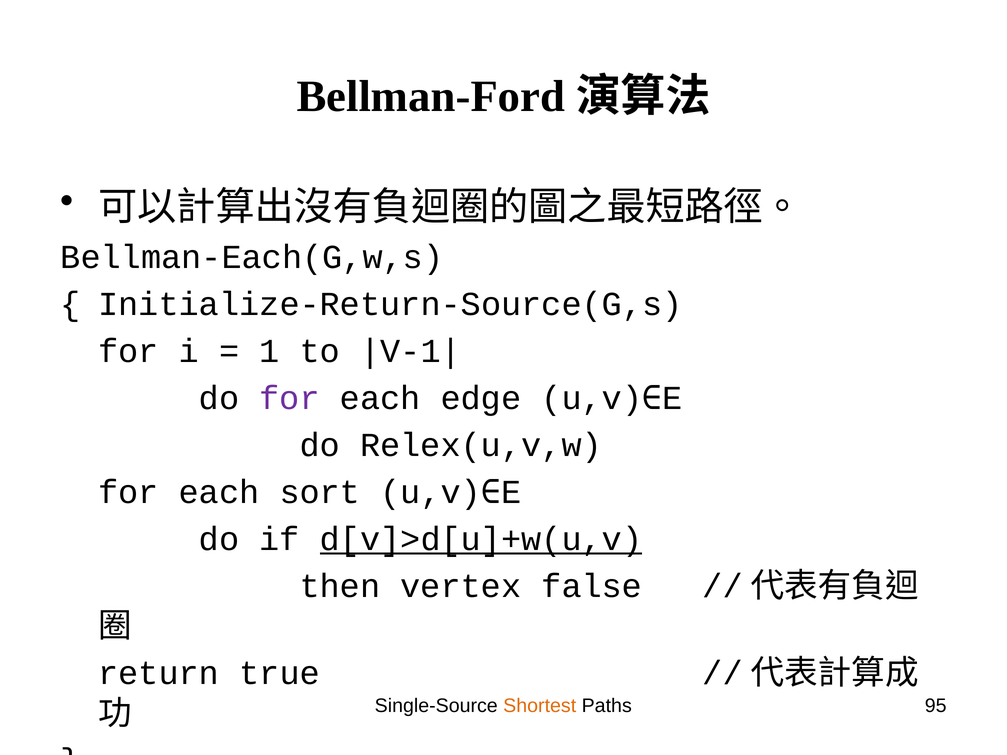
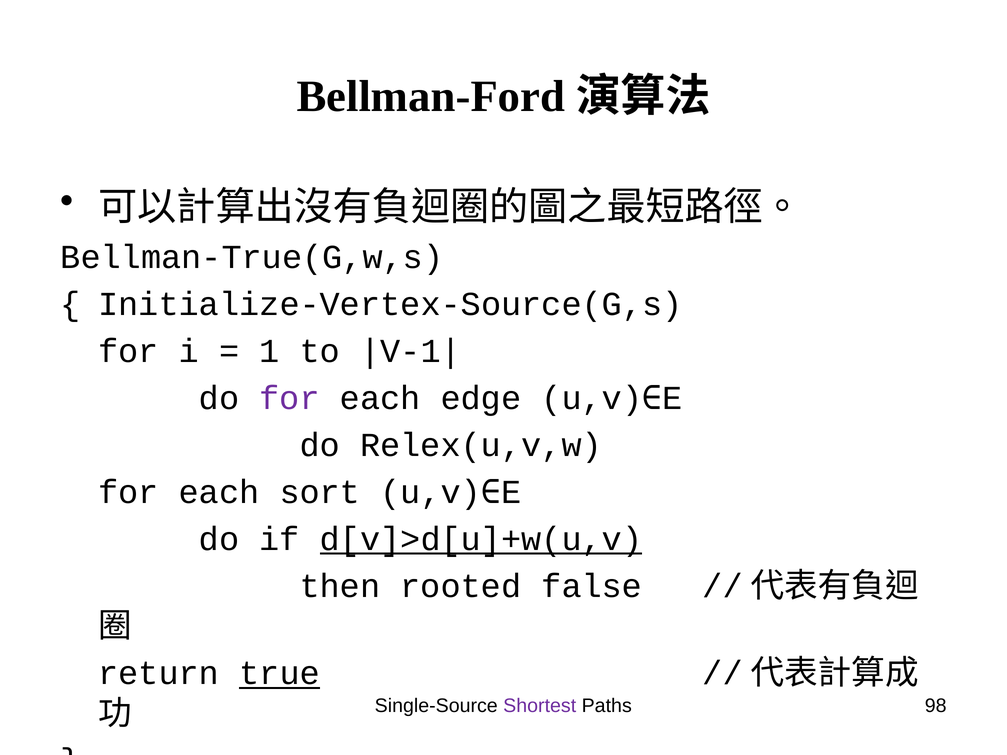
Bellman-Each(G,w,s: Bellman-Each(G,w,s -> Bellman-True(G,w,s
Initialize-Return-Source(G,s: Initialize-Return-Source(G,s -> Initialize-Vertex-Source(G,s
vertex: vertex -> rooted
true underline: none -> present
Shortest colour: orange -> purple
95: 95 -> 98
